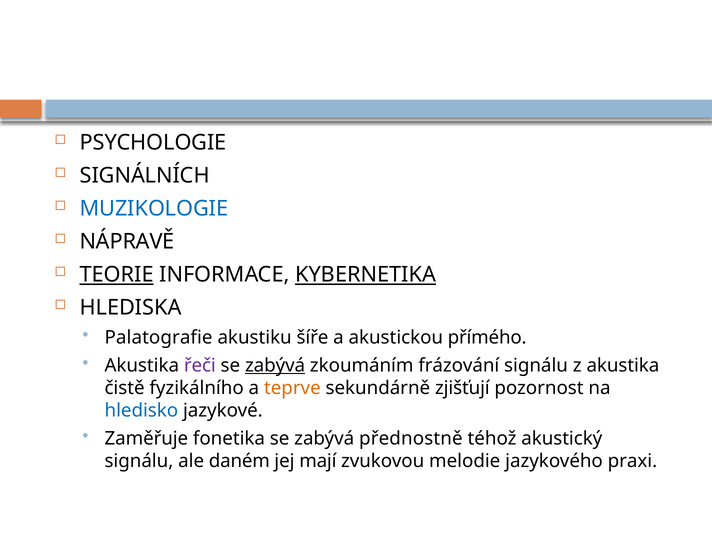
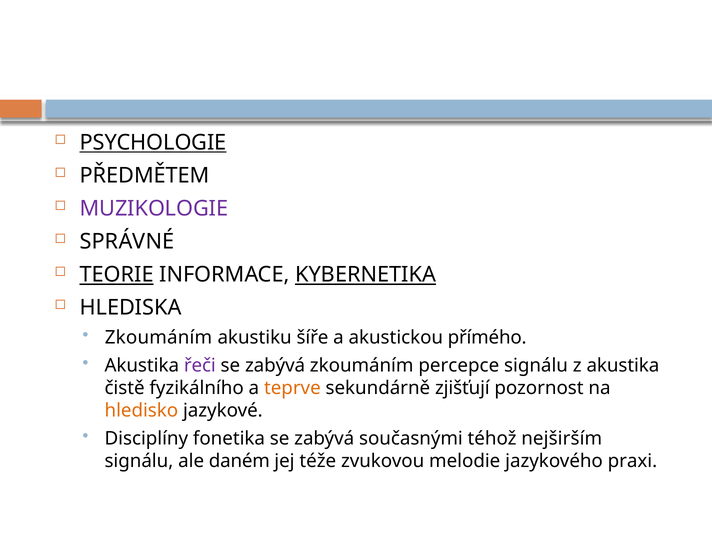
PSYCHOLOGIE underline: none -> present
SIGNÁLNÍCH: SIGNÁLNÍCH -> PŘEDMĚTEM
MUZIKOLOGIE colour: blue -> purple
NÁPRAVĚ: NÁPRAVĚ -> SPRÁVNÉ
Palatografie at (159, 337): Palatografie -> Zkoumáním
zabývá at (275, 365) underline: present -> none
frázování: frázování -> percepce
hledisko colour: blue -> orange
Zaměřuje: Zaměřuje -> Disciplíny
přednostně: přednostně -> současnými
akustický: akustický -> nejširším
mají: mají -> téže
